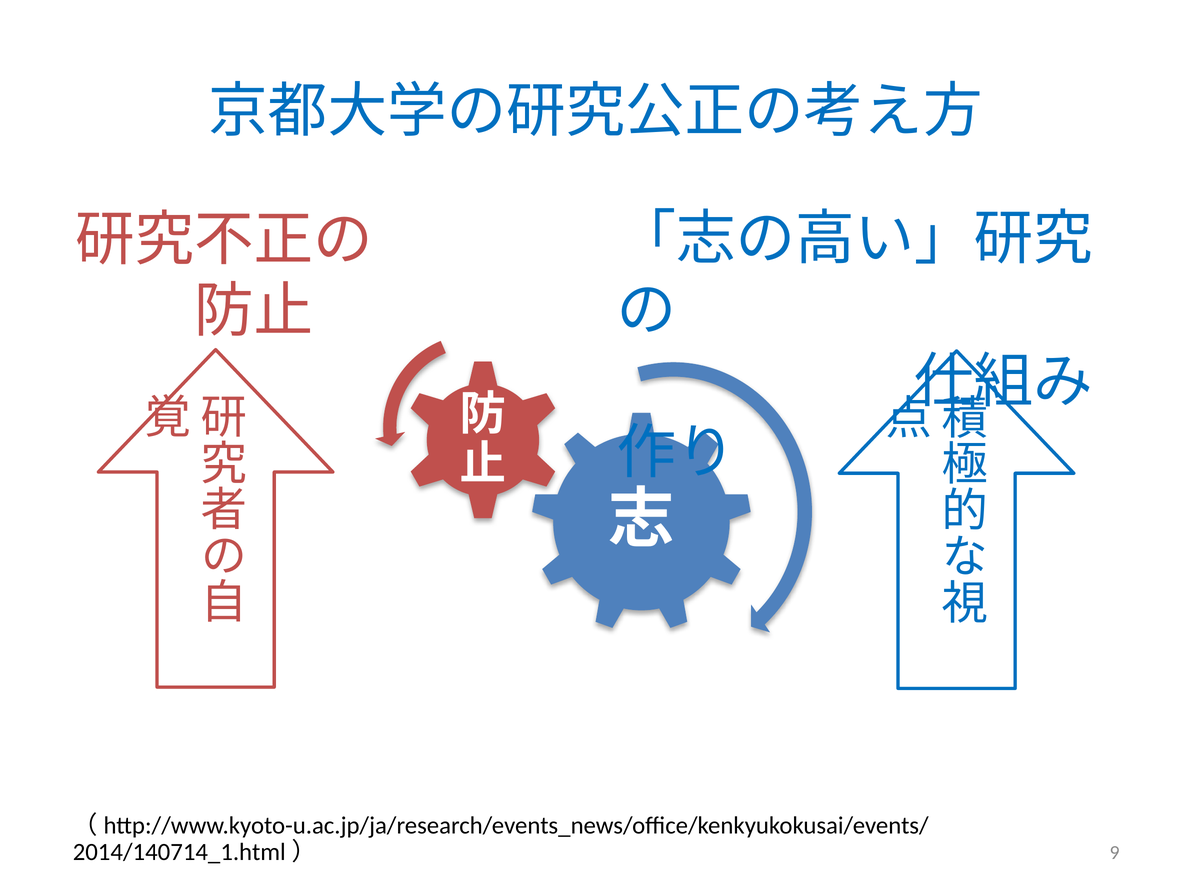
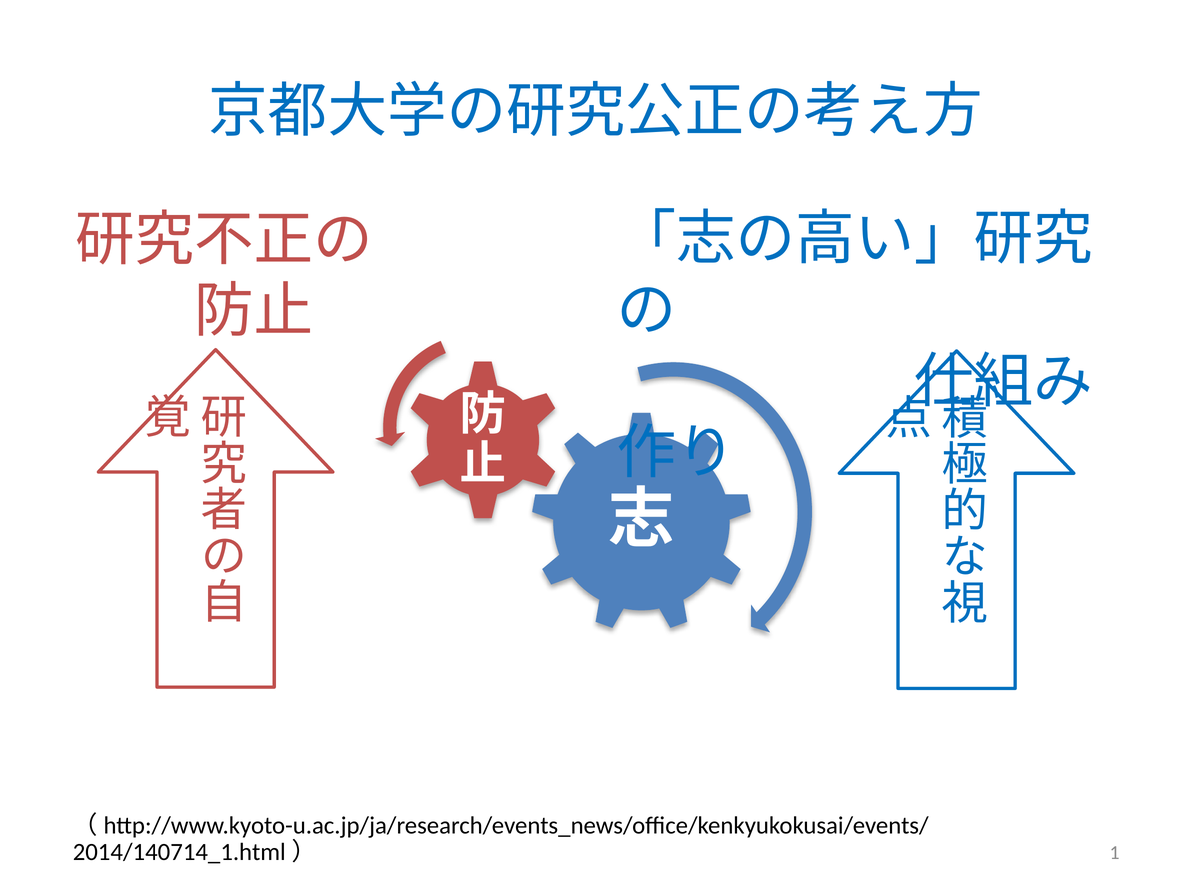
9: 9 -> 1
